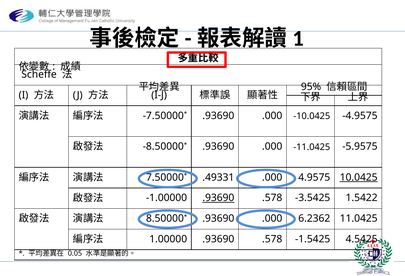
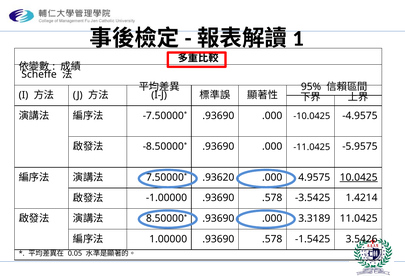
.49331: .49331 -> .93620
.93690 at (218, 198) underline: present -> none
1.5422: 1.5422 -> 1.4214
6.2362: 6.2362 -> 3.3189
4.5425: 4.5425 -> 3.5426
